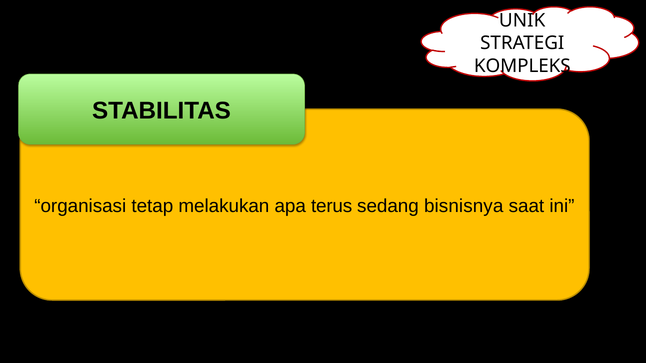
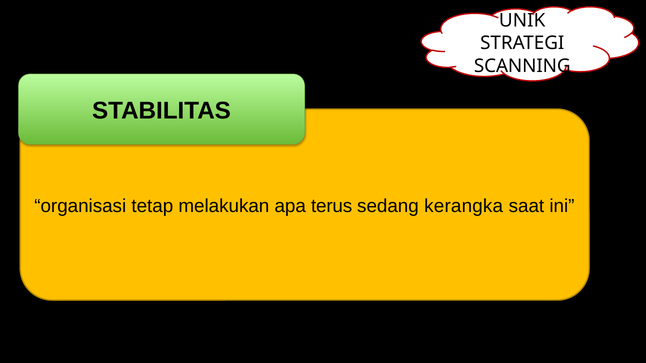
KOMPLEKS: KOMPLEKS -> SCANNING
bisnisnya: bisnisnya -> kerangka
